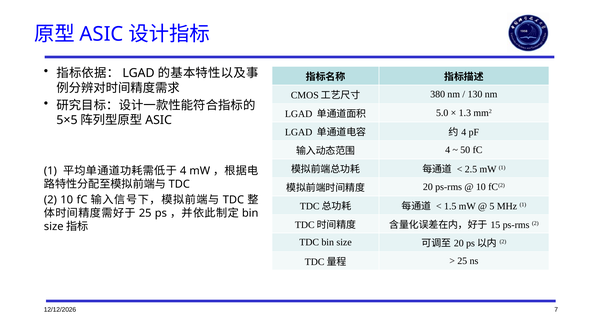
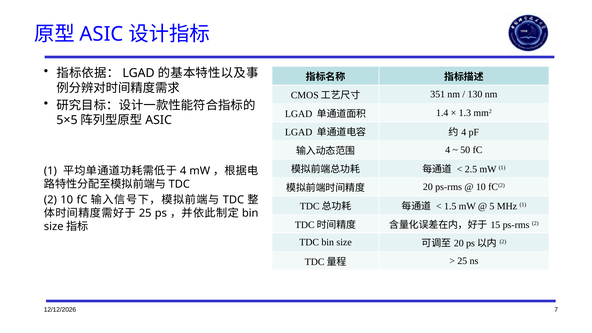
380: 380 -> 351
5.0: 5.0 -> 1.4
